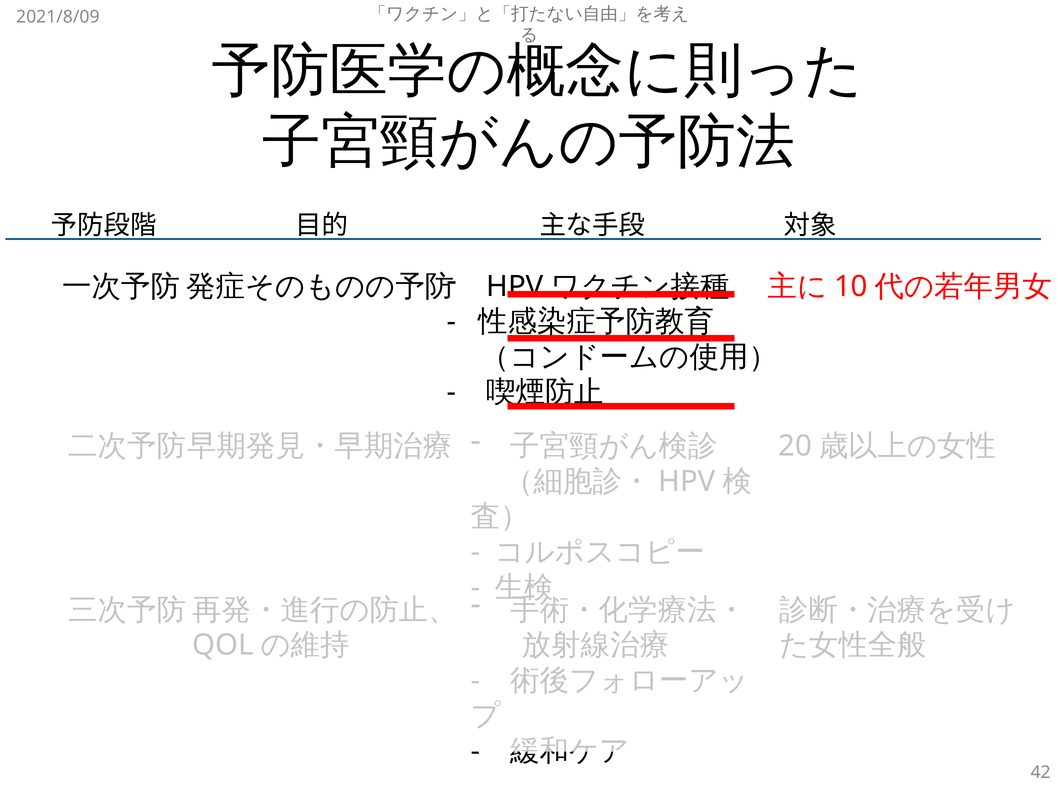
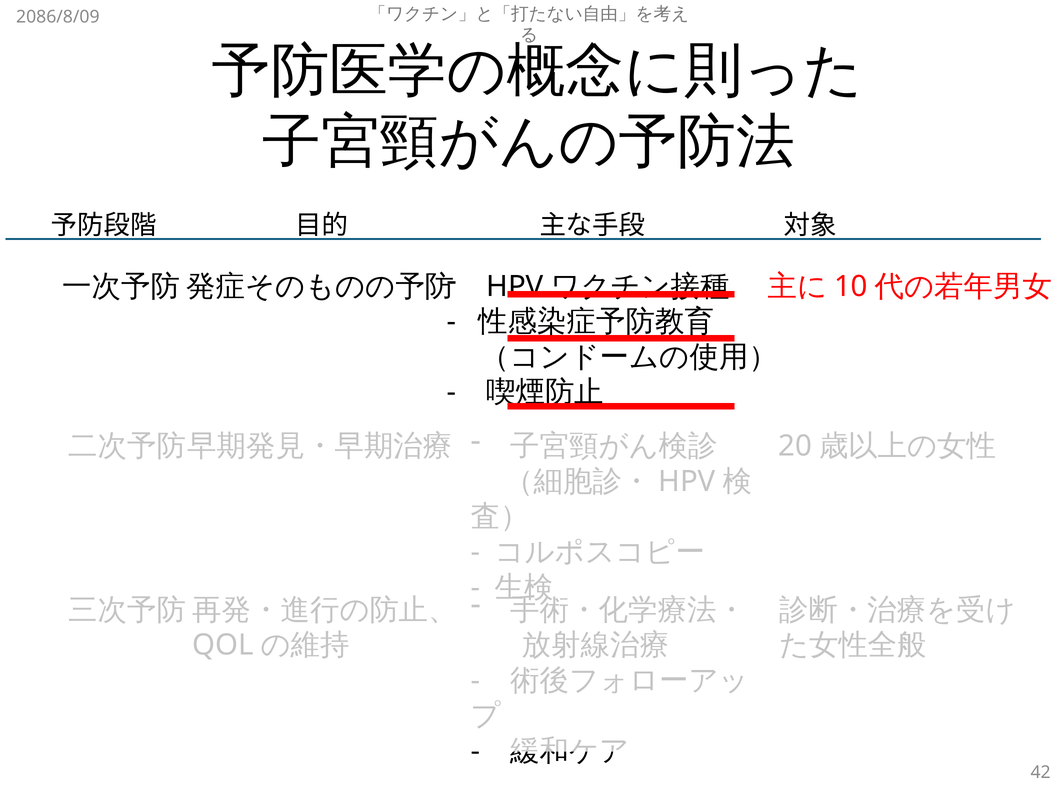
2021/8/09: 2021/8/09 -> 2086/8/09
